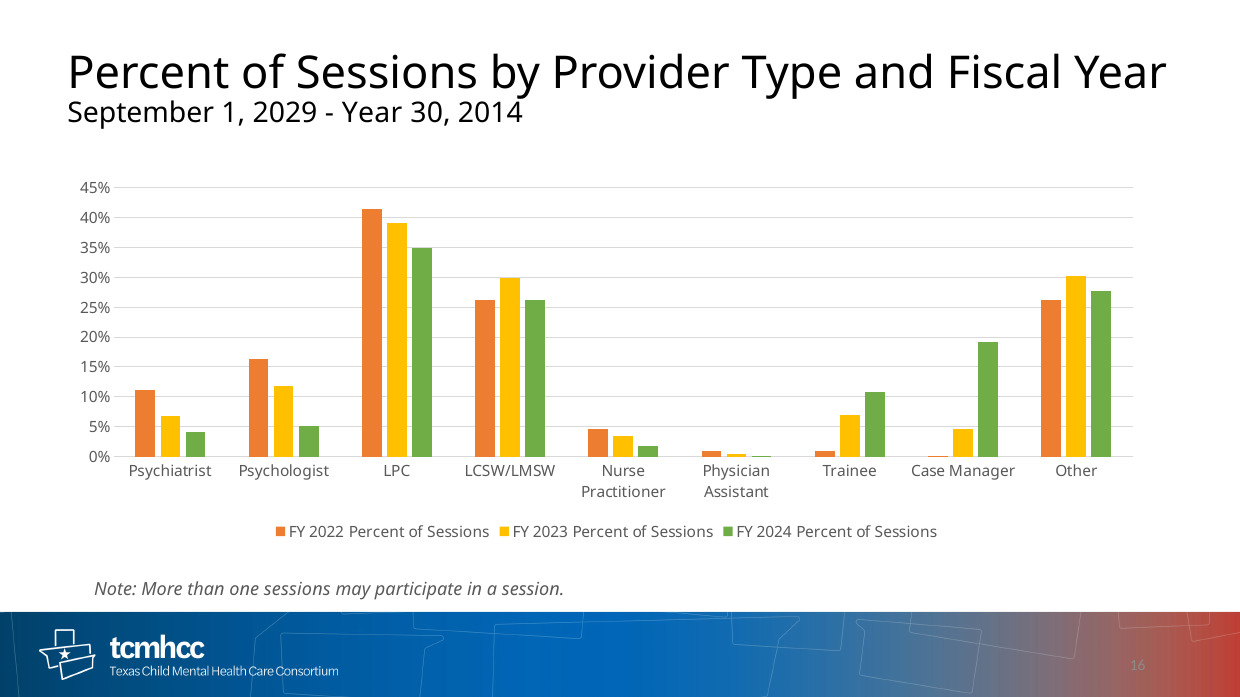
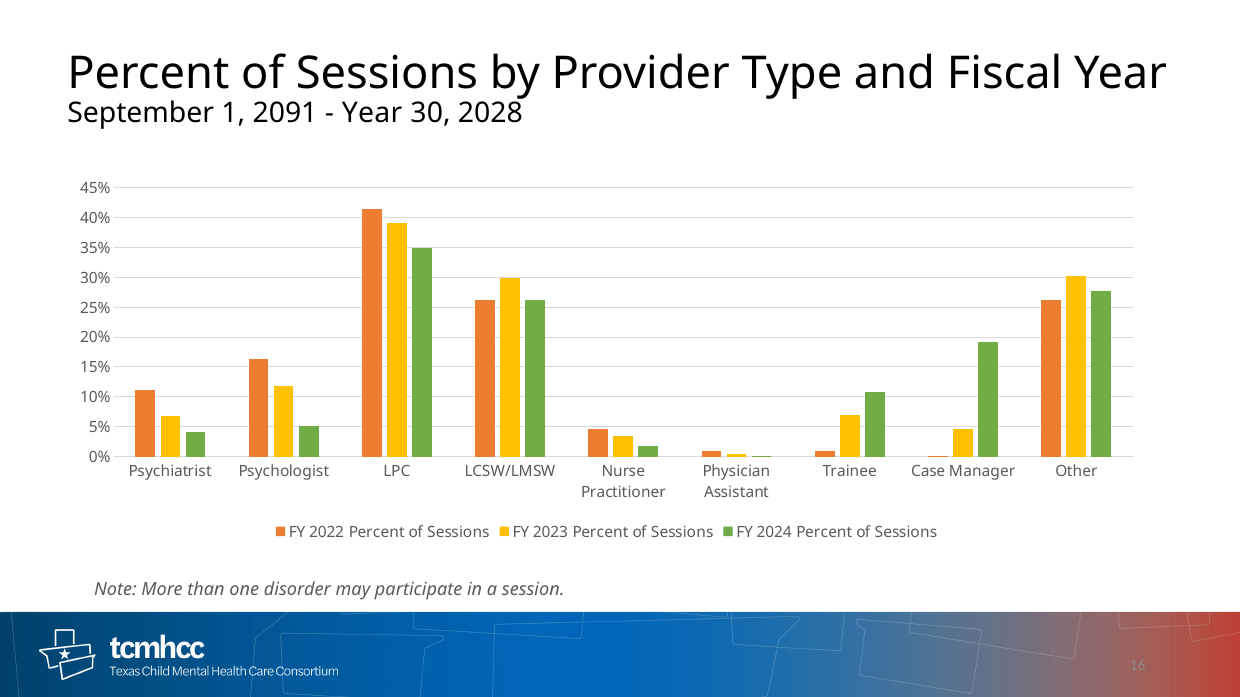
2029: 2029 -> 2091
2014: 2014 -> 2028
one sessions: sessions -> disorder
